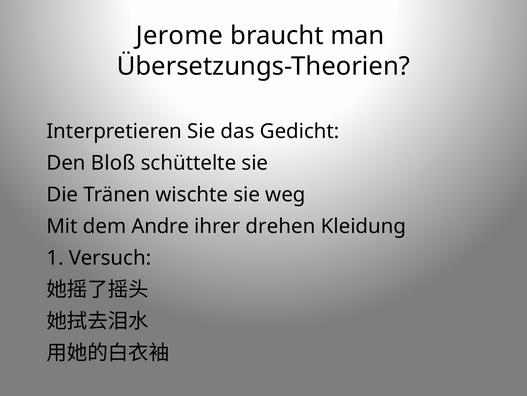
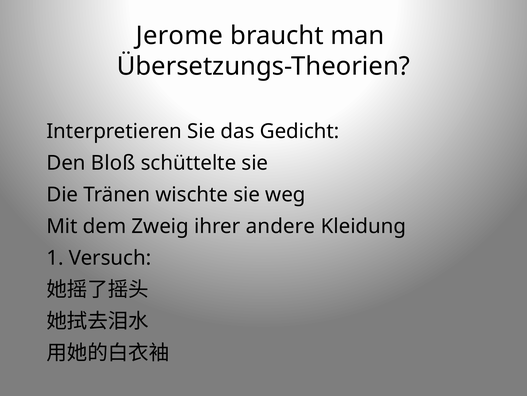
Andre: Andre -> Zweig
drehen: drehen -> andere
